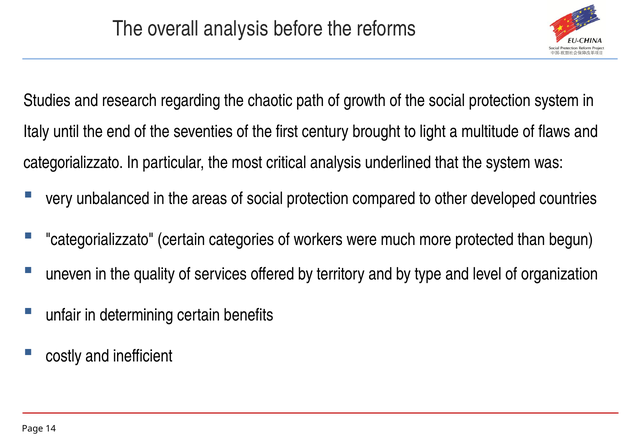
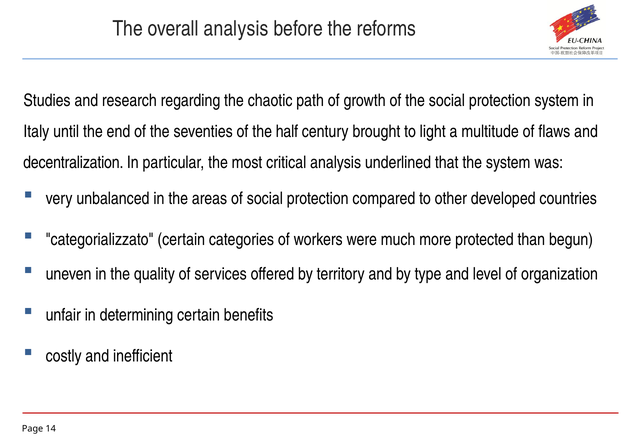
first: first -> half
categorializzato at (73, 162): categorializzato -> decentralization
